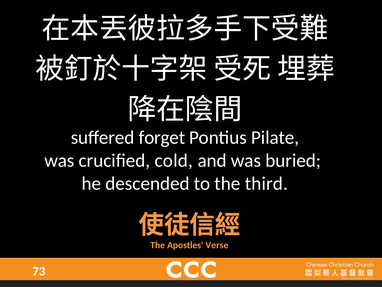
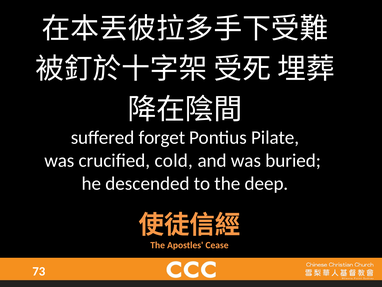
third: third -> deep
Verse: Verse -> Cease
